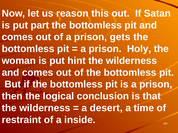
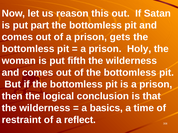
hint: hint -> fifth
desert: desert -> basics
inside: inside -> reflect
